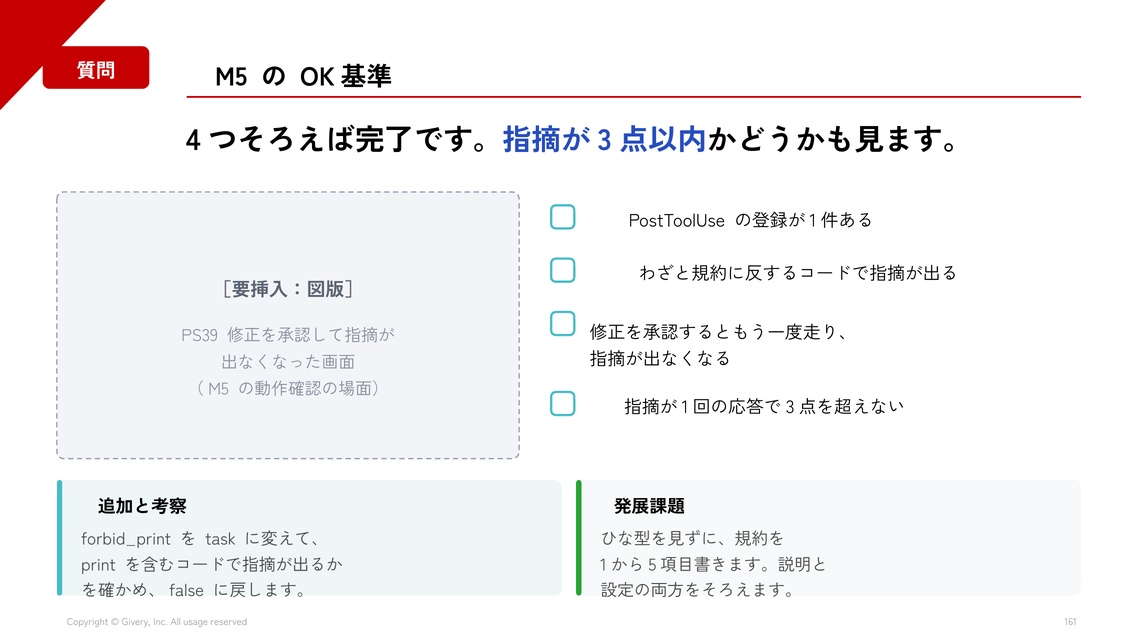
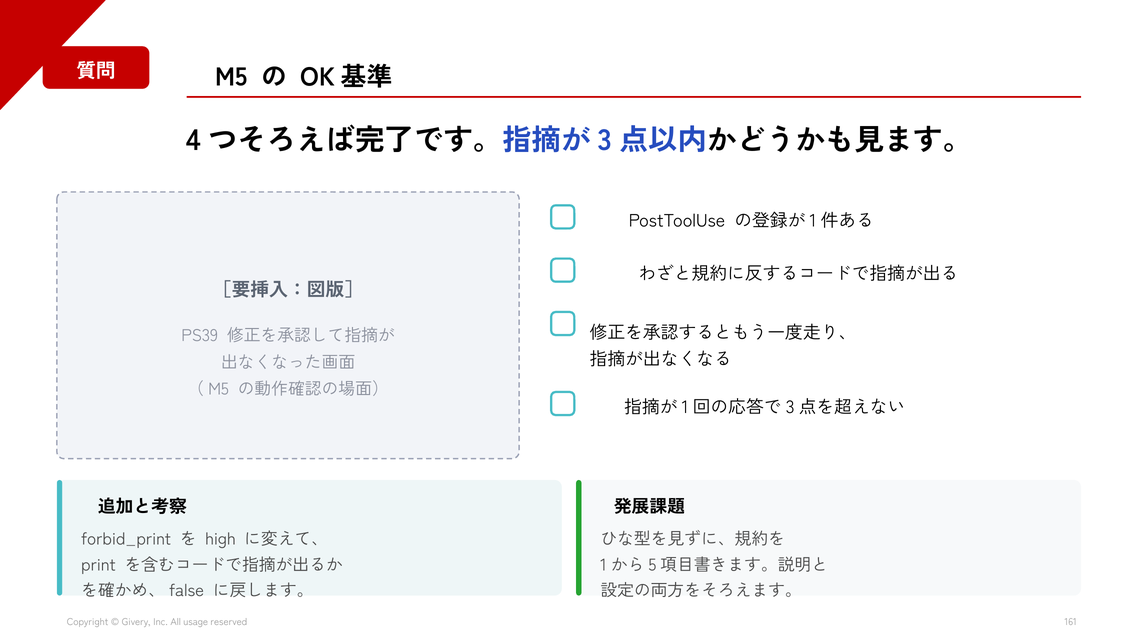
task: task -> high
